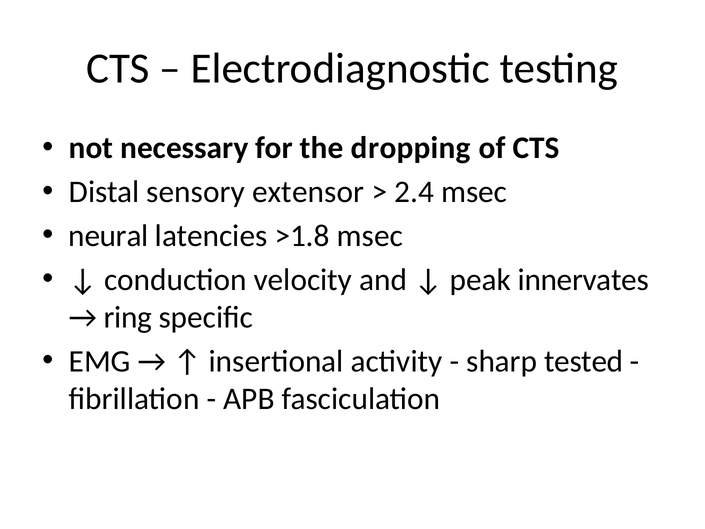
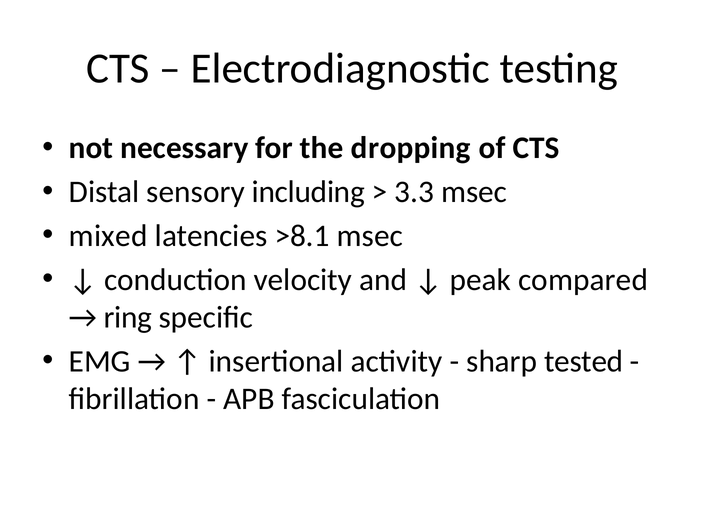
extensor: extensor -> including
2.4: 2.4 -> 3.3
neural: neural -> mixed
>1.8: >1.8 -> >8.1
innervates: innervates -> compared
